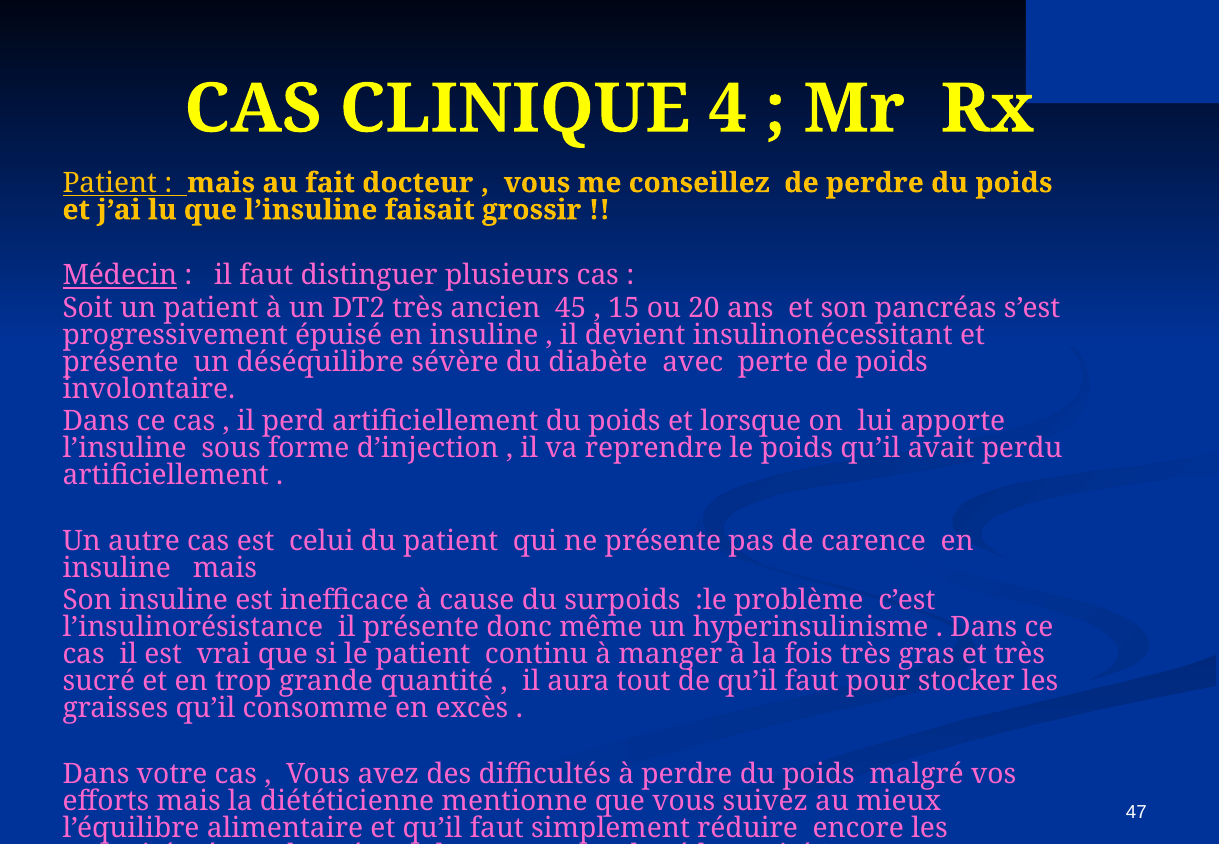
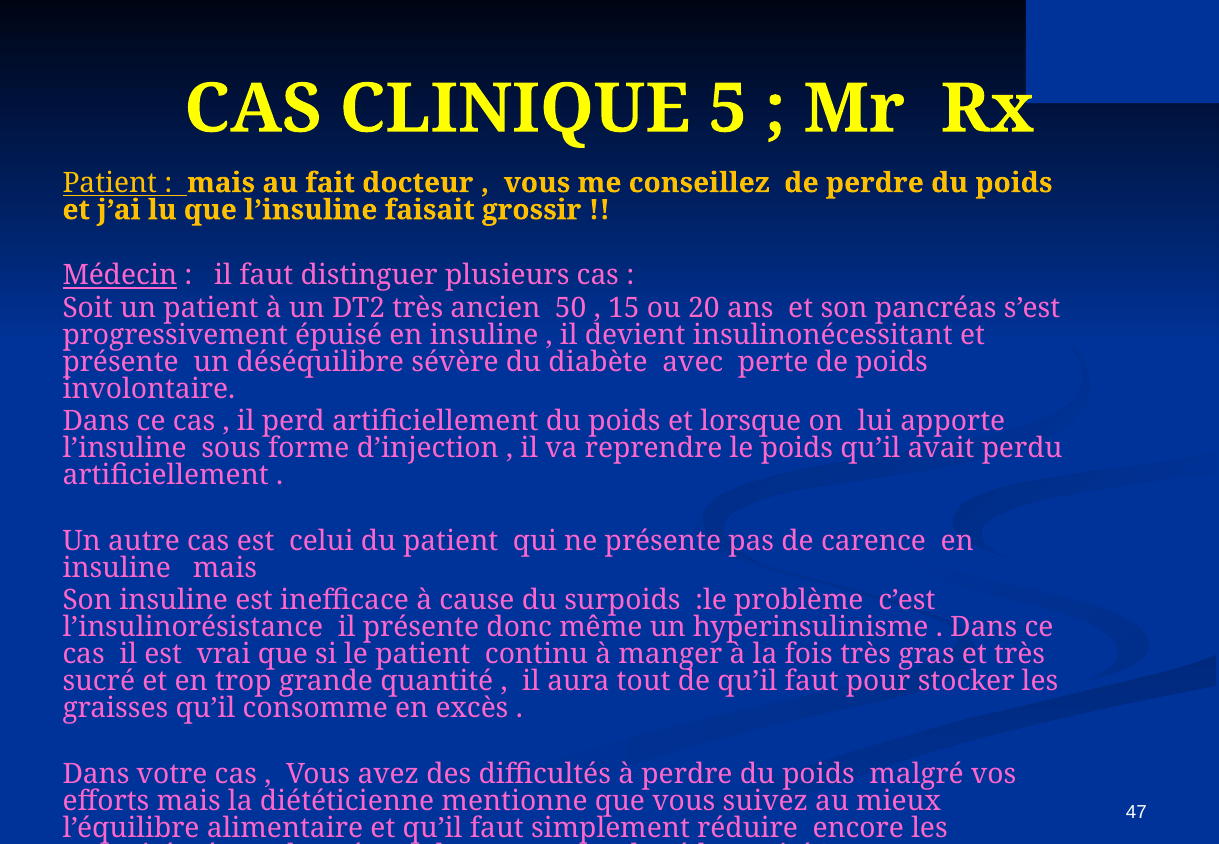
4: 4 -> 5
45: 45 -> 50
